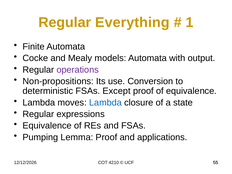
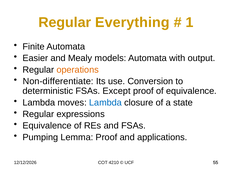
Cocke: Cocke -> Easier
operations colour: purple -> orange
Non-propositions: Non-propositions -> Non-differentiate
